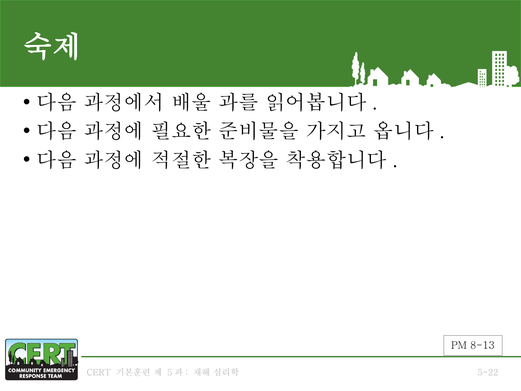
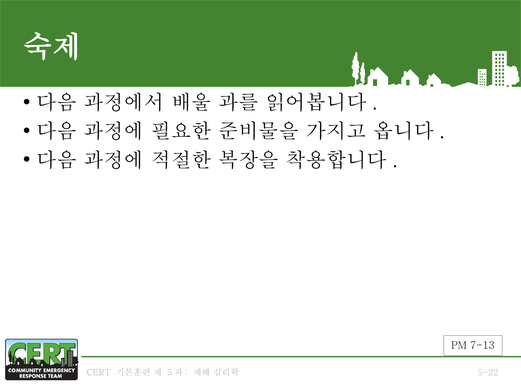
8-13: 8-13 -> 7-13
